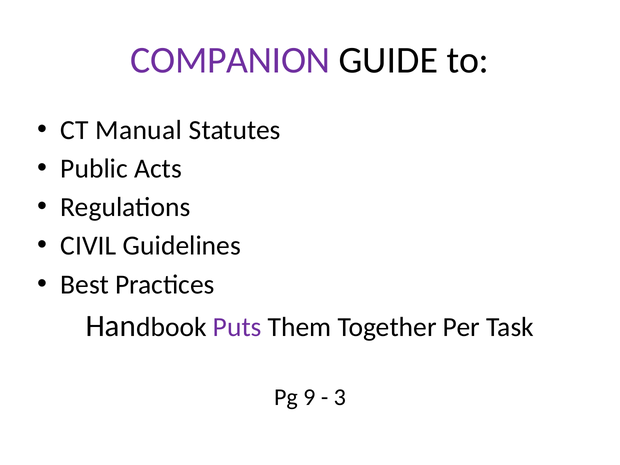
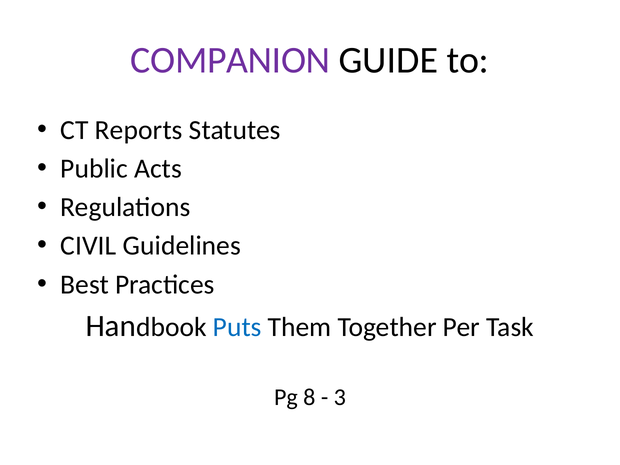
Manual: Manual -> Reports
Puts colour: purple -> blue
9: 9 -> 8
